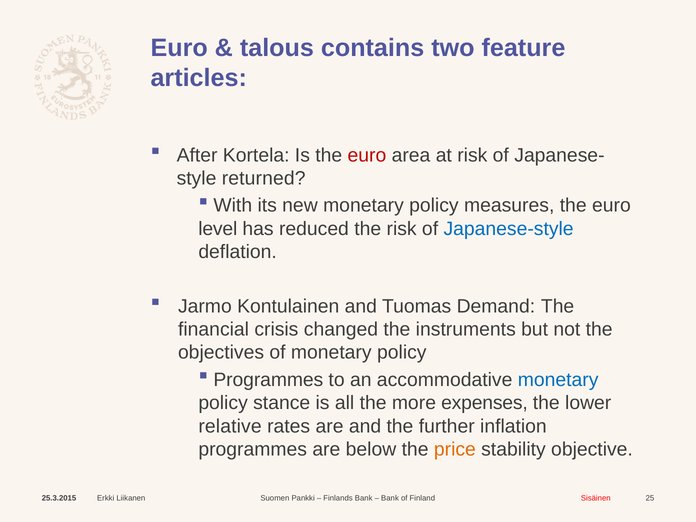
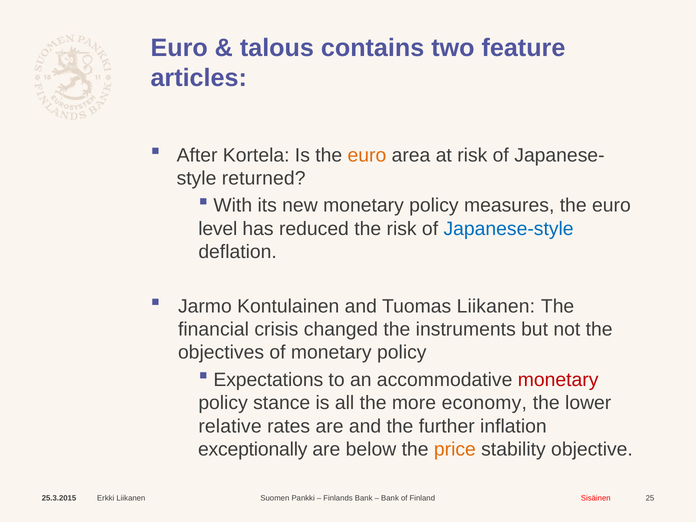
euro at (367, 155) colour: red -> orange
Tuomas Demand: Demand -> Liikanen
Programmes at (268, 380): Programmes -> Expectations
monetary at (558, 380) colour: blue -> red
expenses: expenses -> economy
programmes at (253, 449): programmes -> exceptionally
